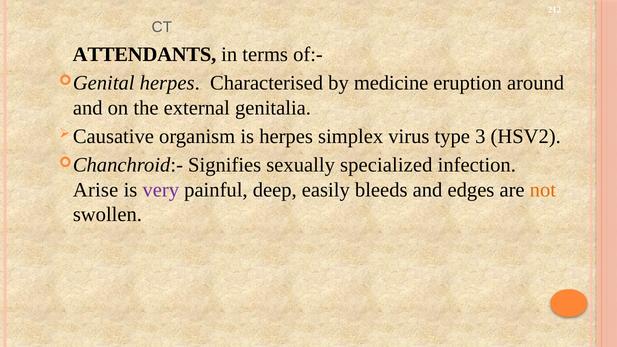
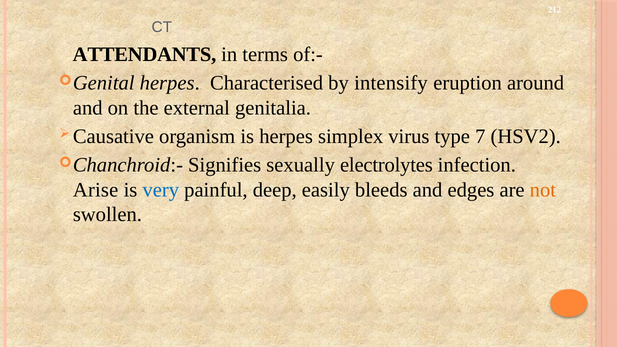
medicine: medicine -> intensify
3: 3 -> 7
specialized: specialized -> electrolytes
very colour: purple -> blue
